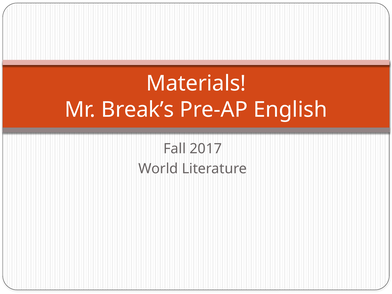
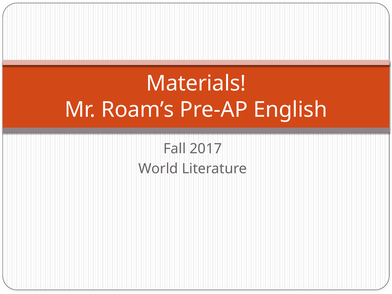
Break’s: Break’s -> Roam’s
